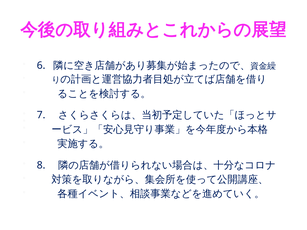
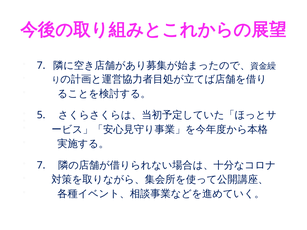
6 at (41, 65): 6 -> 7
7: 7 -> 5
8 at (41, 165): 8 -> 7
